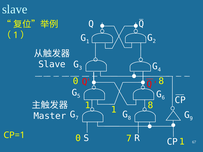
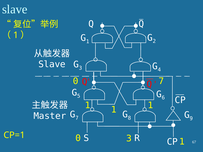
0 8: 8 -> 7
8 at (150, 105): 8 -> 1
0 7: 7 -> 3
